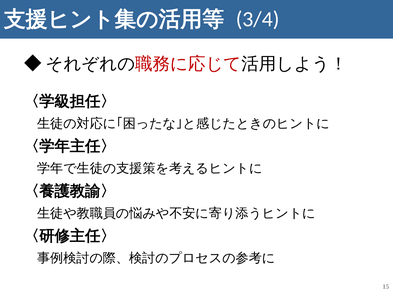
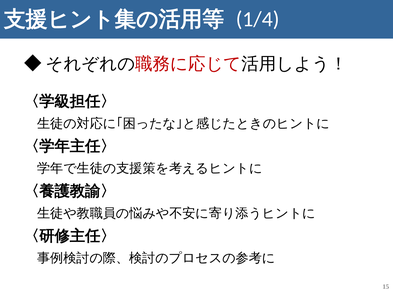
3/4: 3/4 -> 1/4
